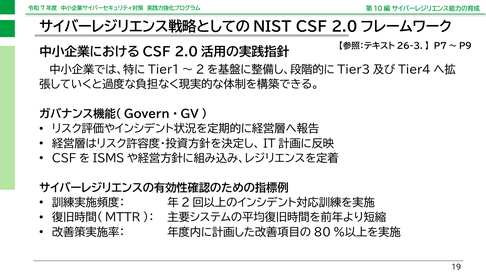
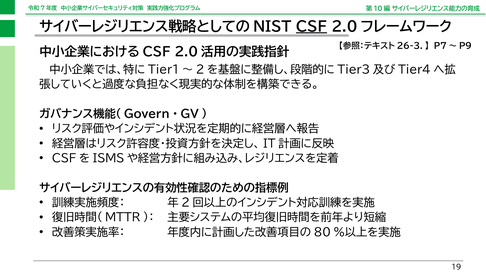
CSF underline: none -> present
